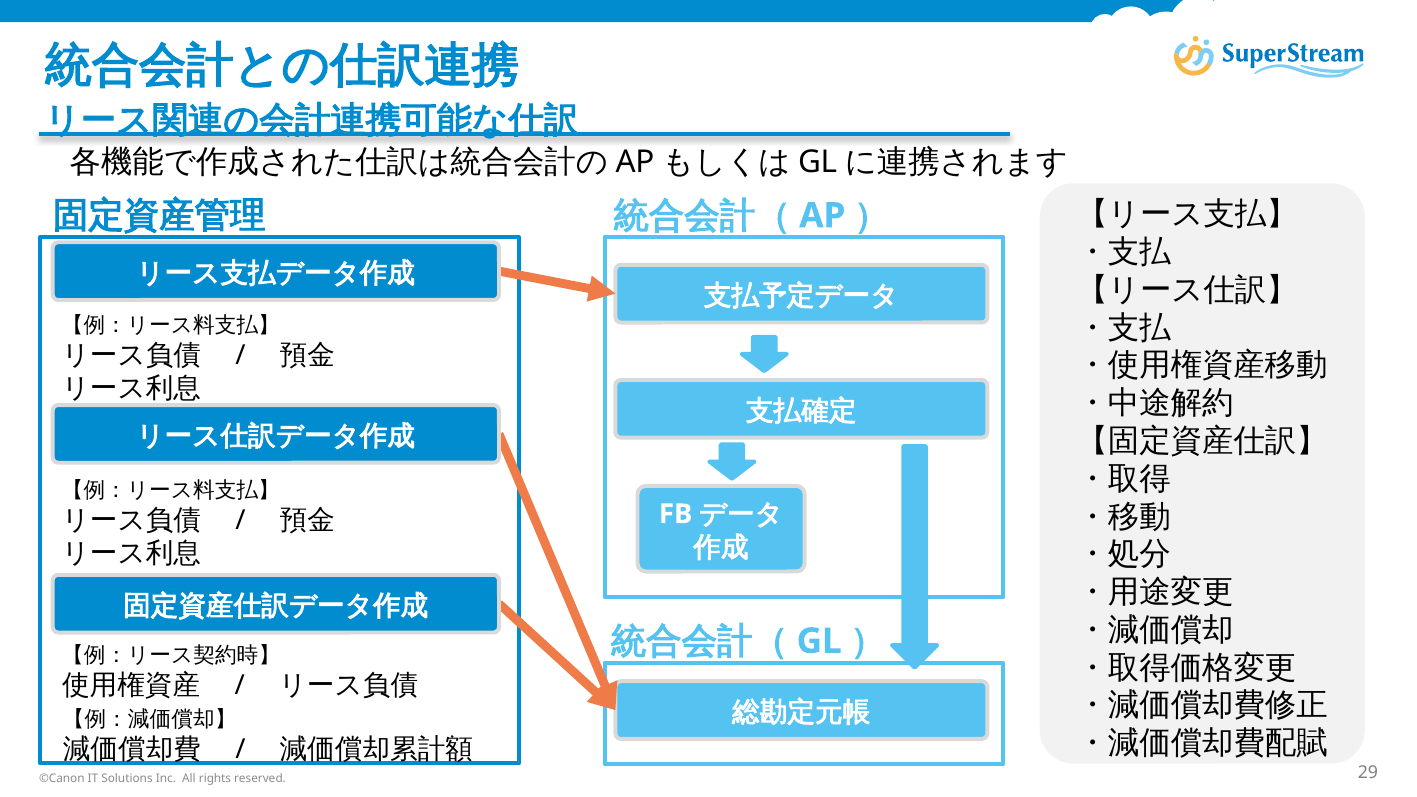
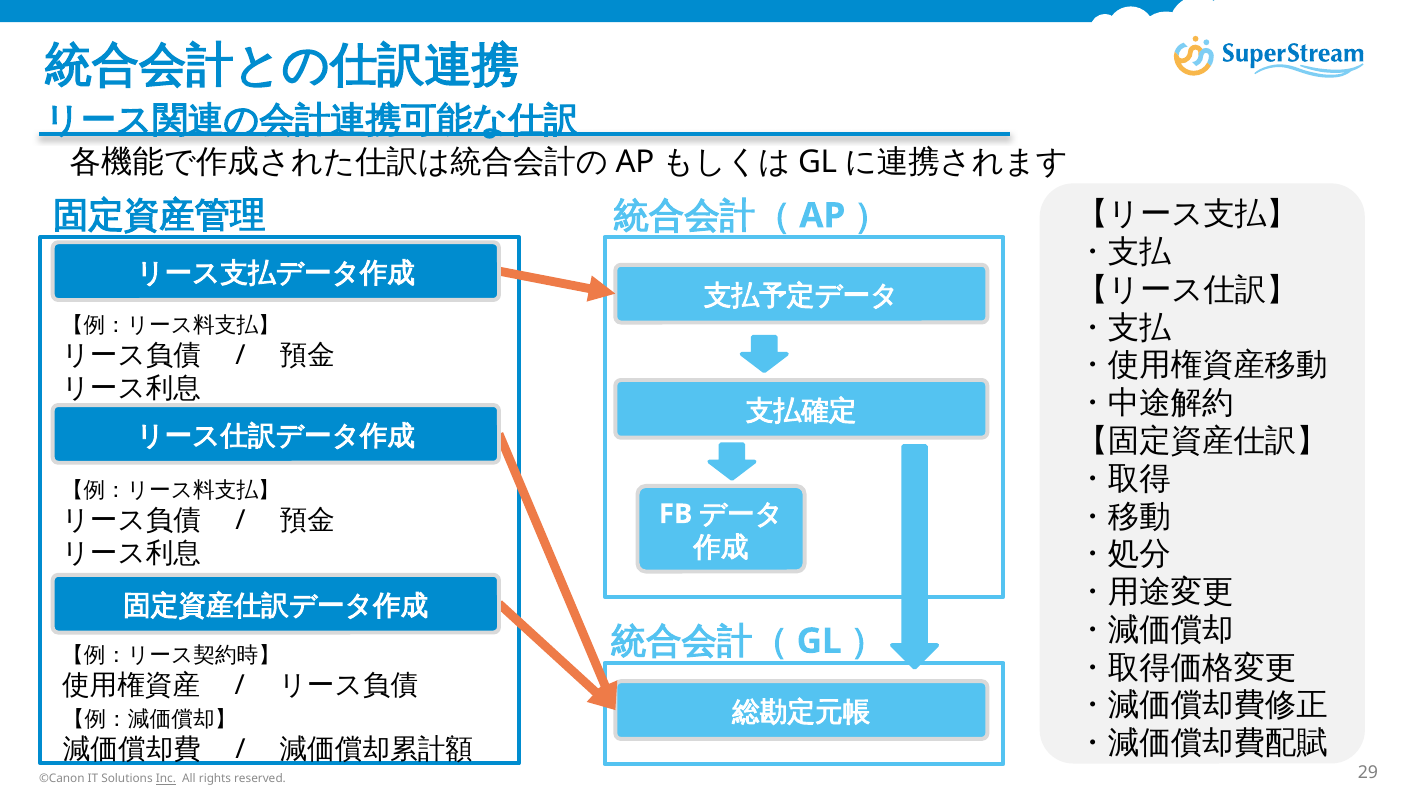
Inc underline: none -> present
